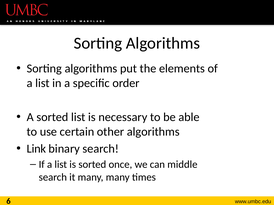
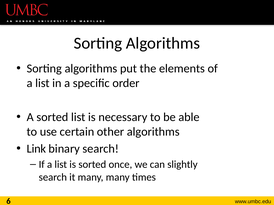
middle: middle -> slightly
